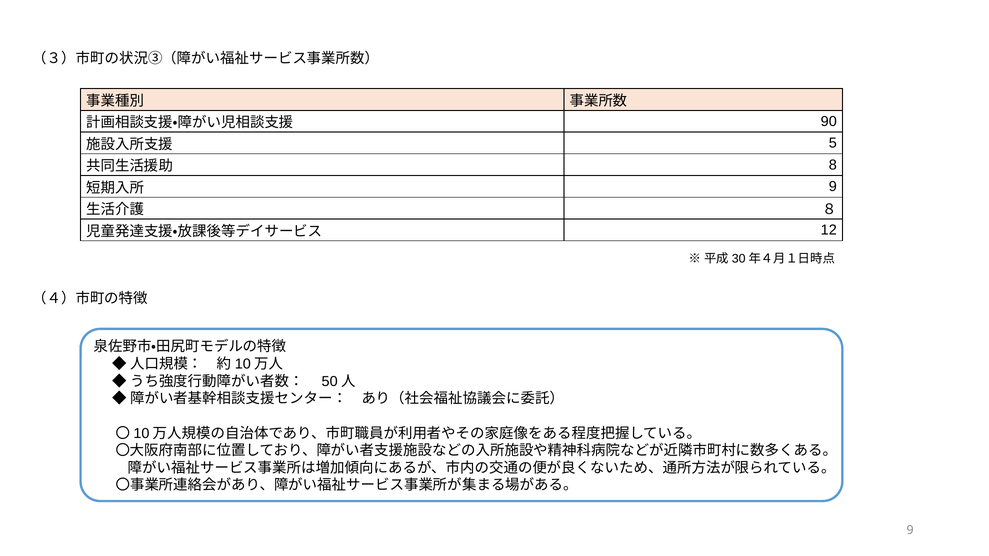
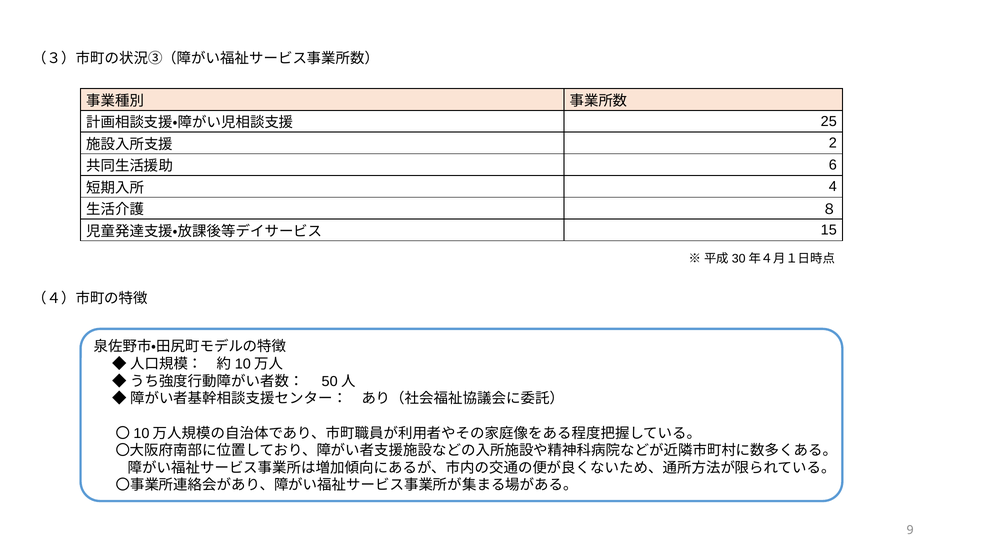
90: 90 -> 25
5: 5 -> 2
8: 8 -> 6
9 at (833, 187): 9 -> 4
12: 12 -> 15
